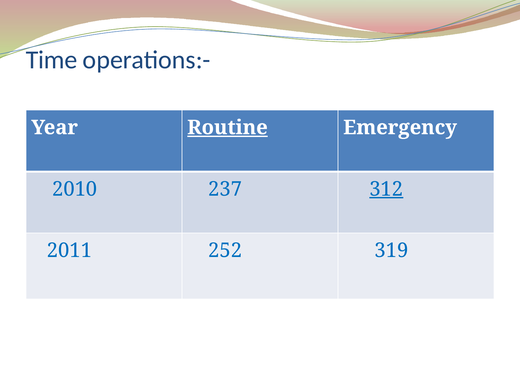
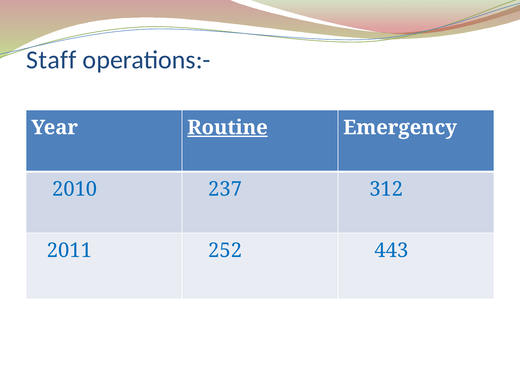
Time: Time -> Staff
312 underline: present -> none
319: 319 -> 443
